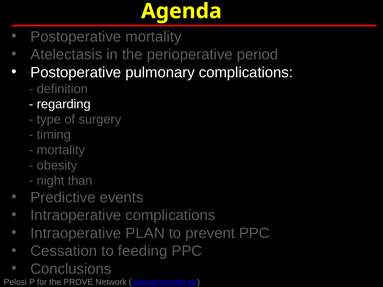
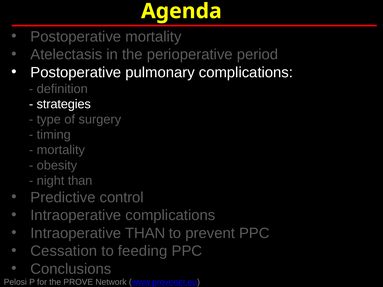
regarding: regarding -> strategies
events: events -> control
Intraoperative PLAN: PLAN -> THAN
